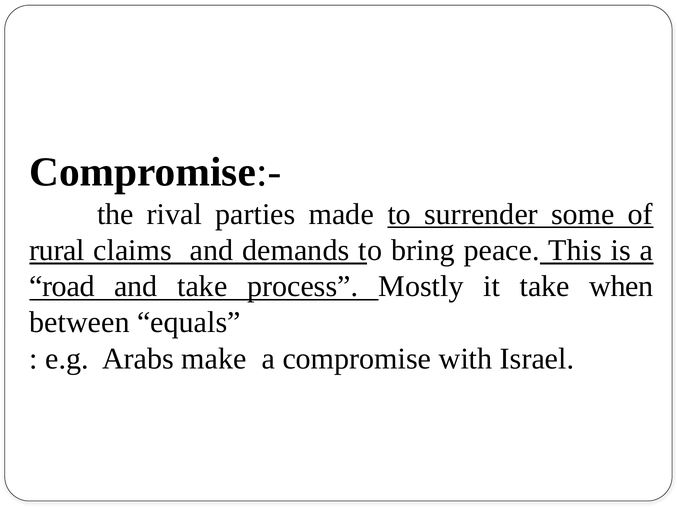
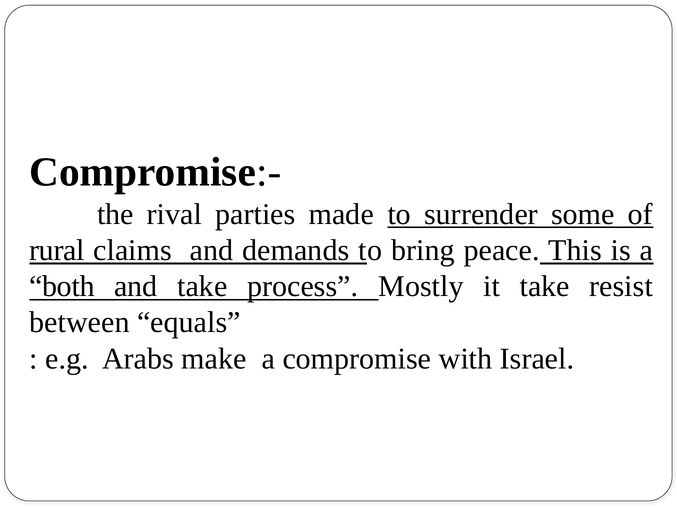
road: road -> both
when: when -> resist
